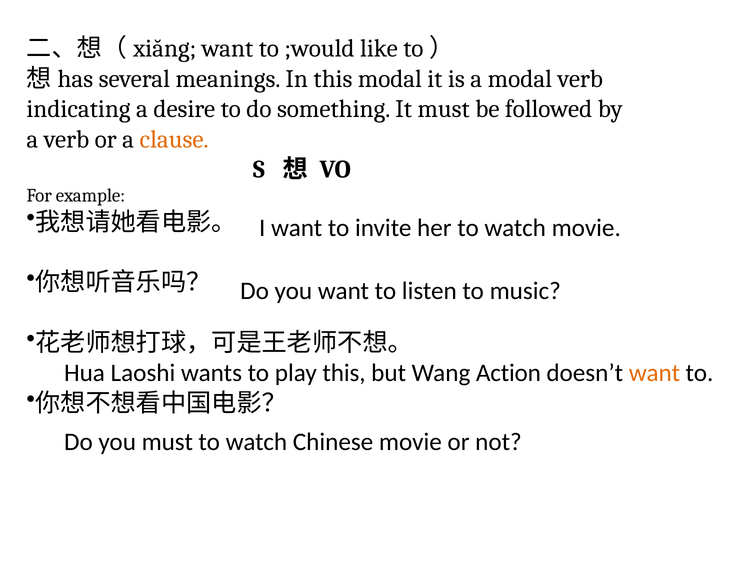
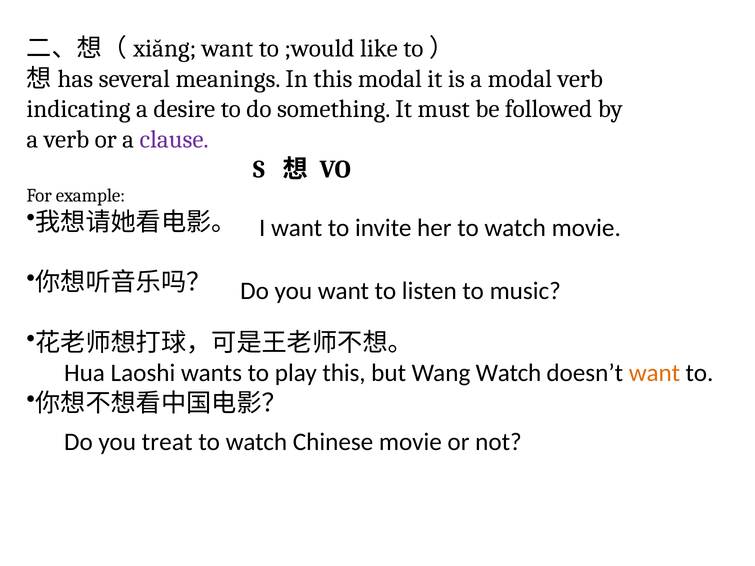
clause colour: orange -> purple
Wang Action: Action -> Watch
you must: must -> treat
